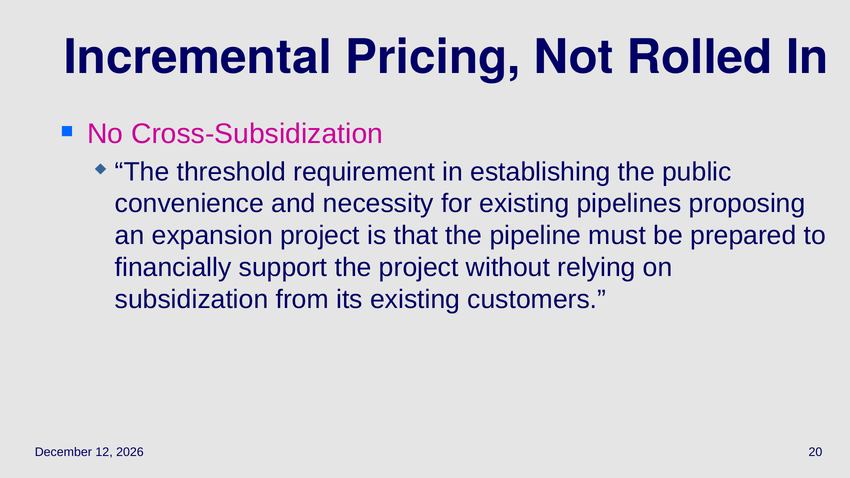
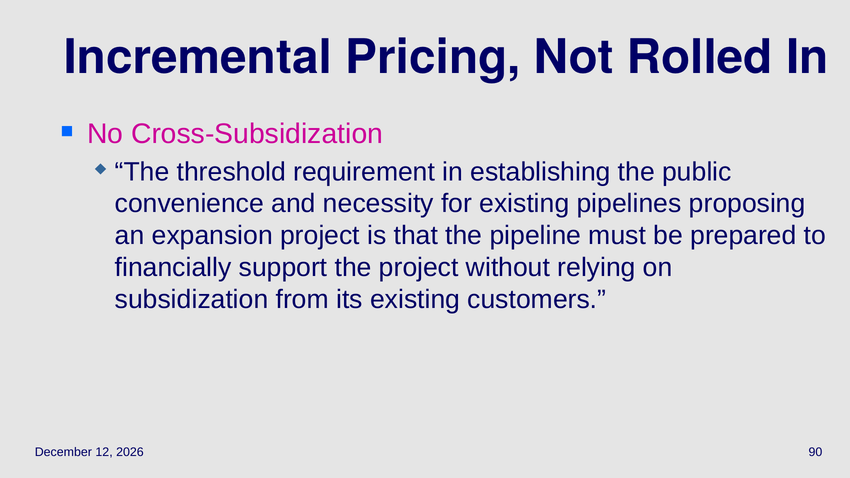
20: 20 -> 90
